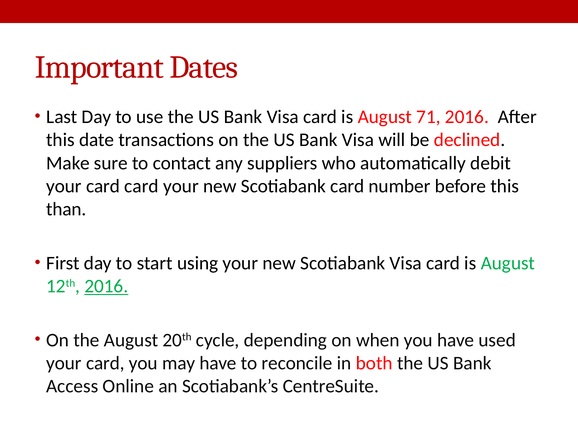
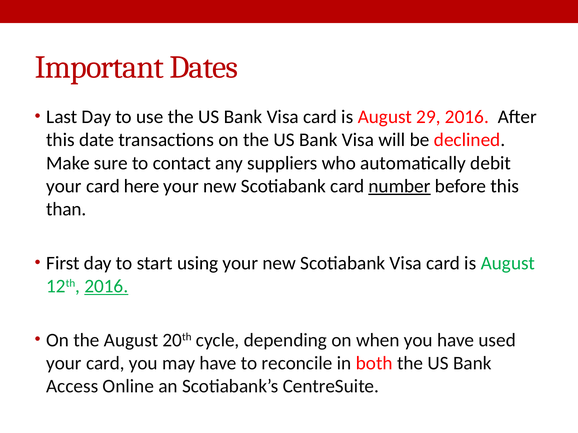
71: 71 -> 29
card card: card -> here
number underline: none -> present
